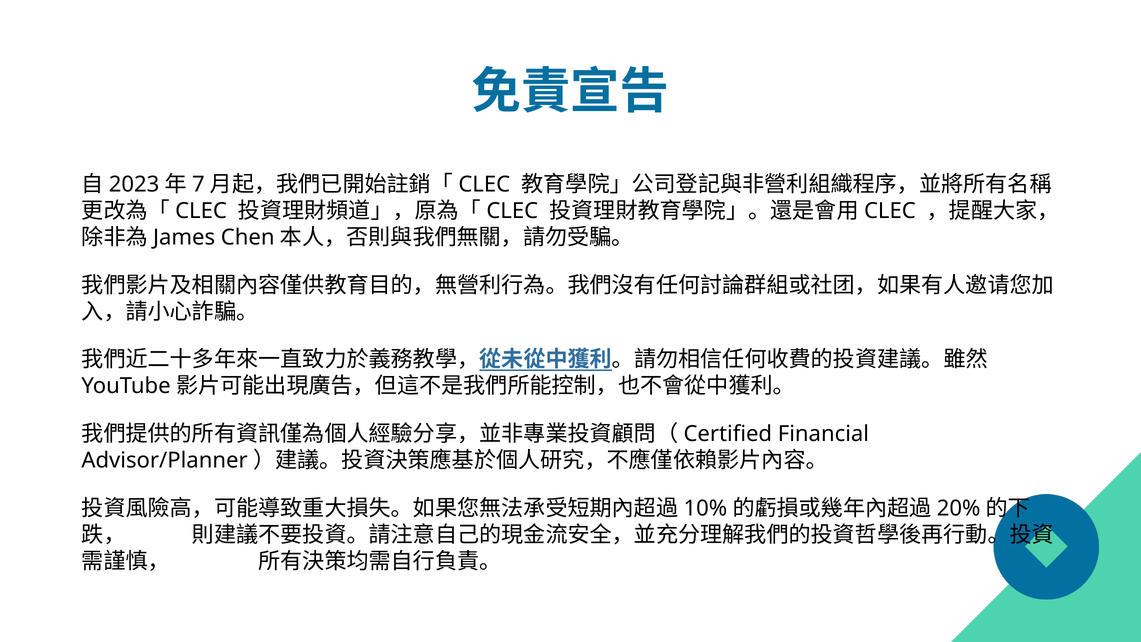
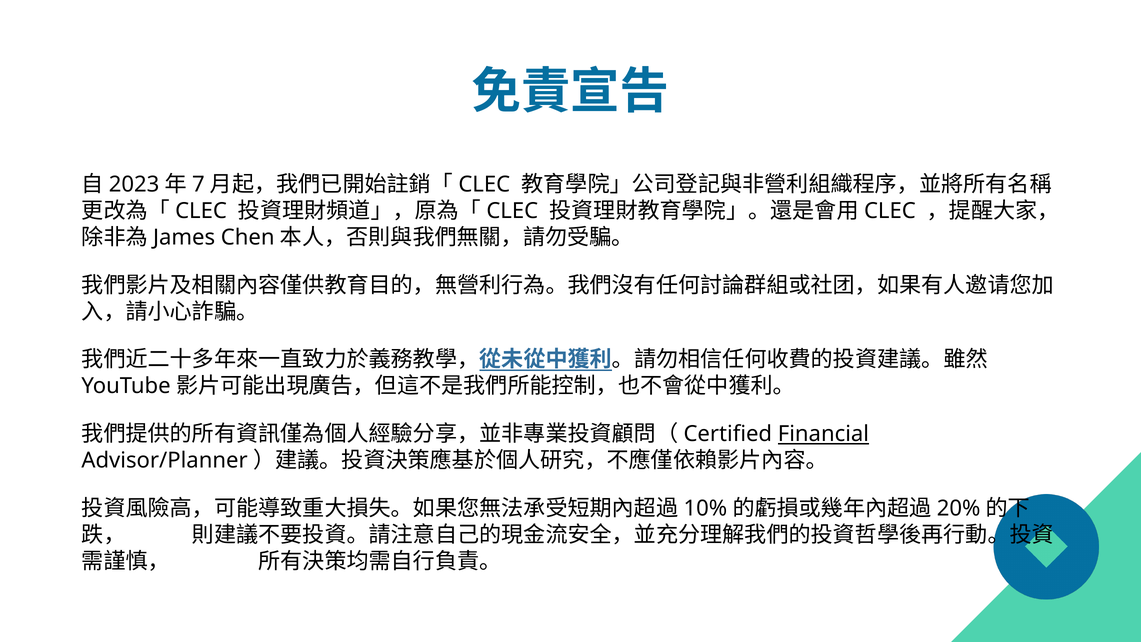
Financial underline: none -> present
